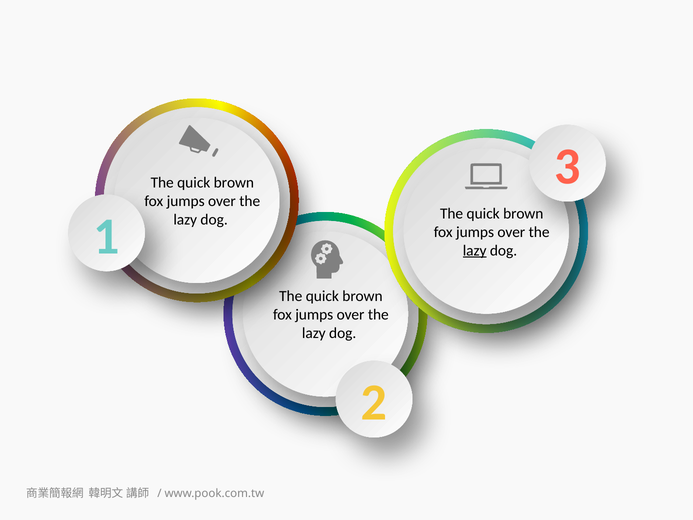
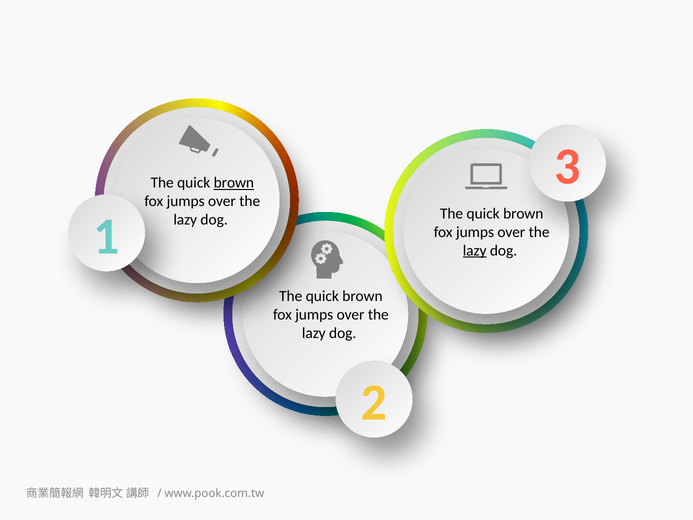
brown at (234, 183) underline: none -> present
